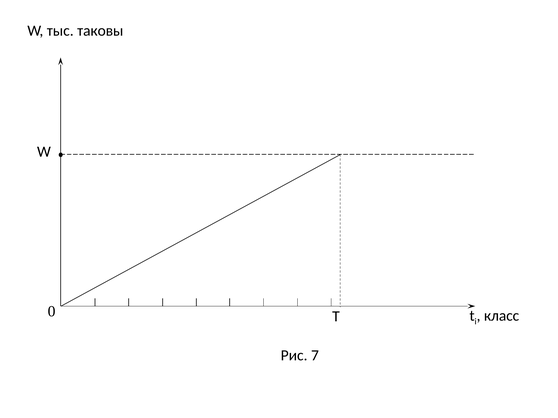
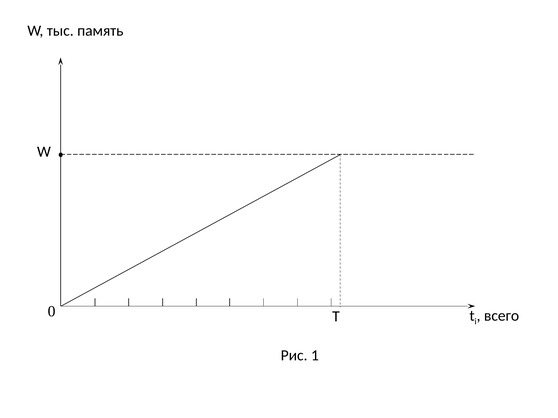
таковы: таковы -> память
класс: класс -> всего
7: 7 -> 1
